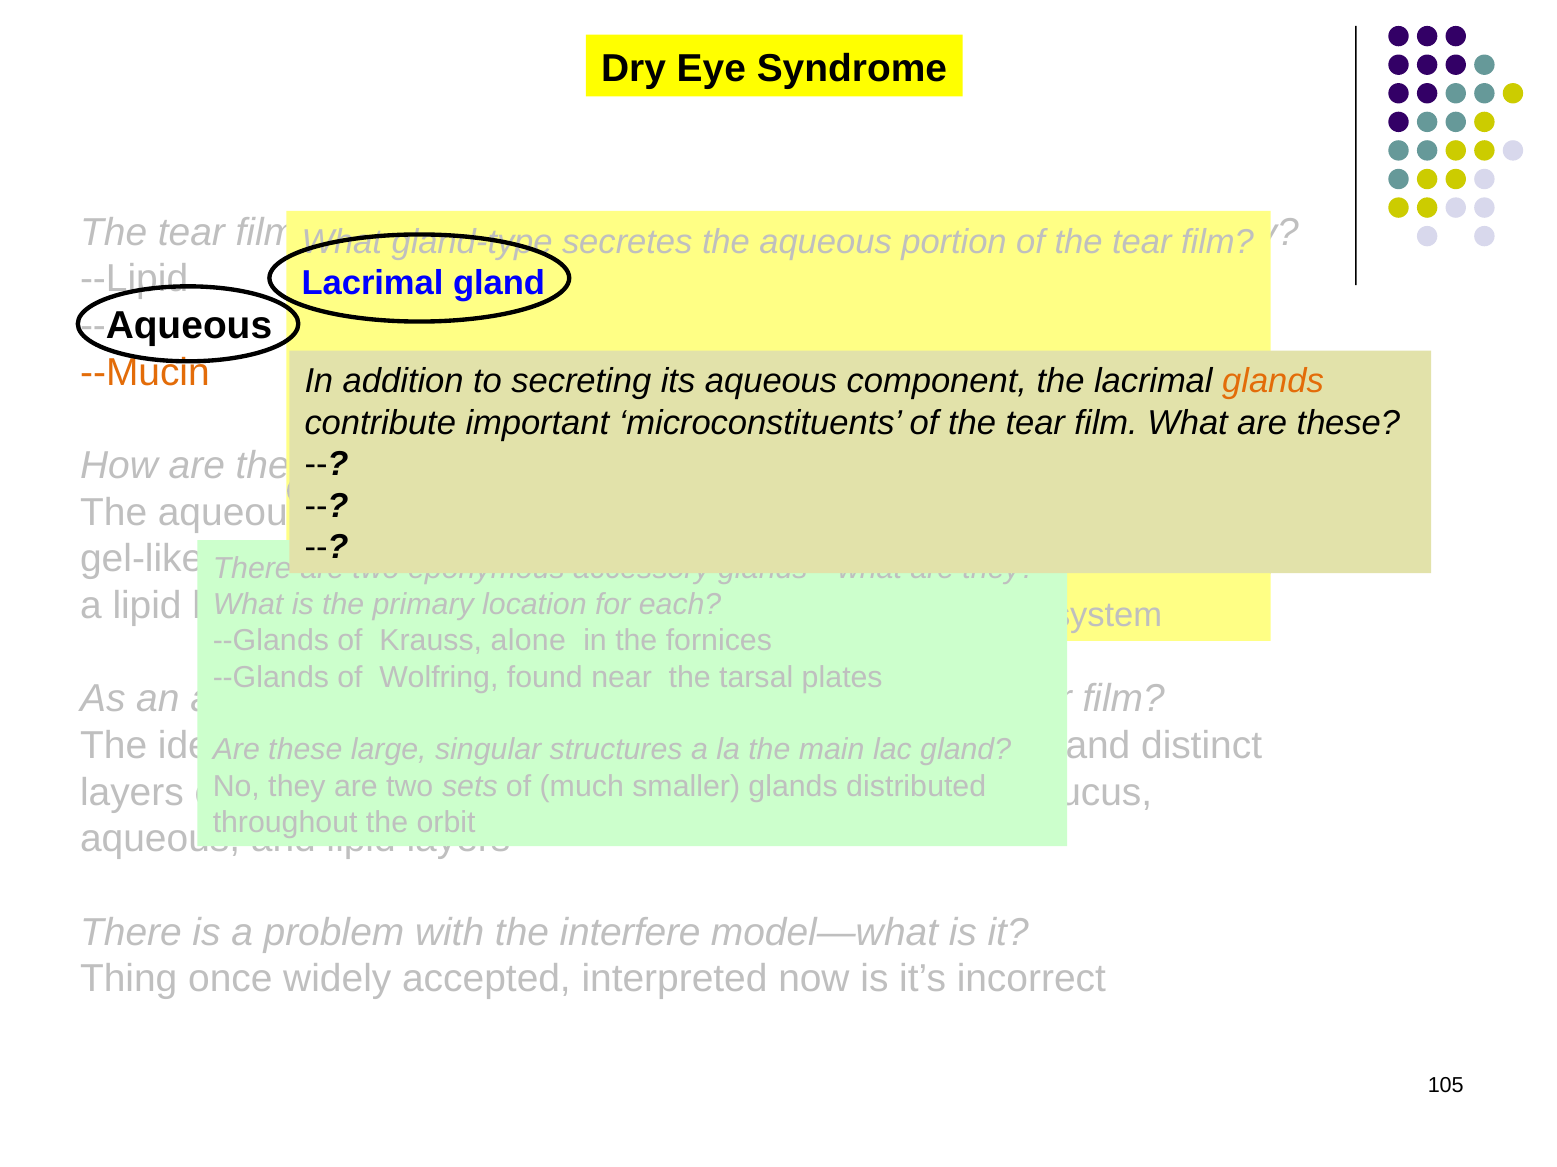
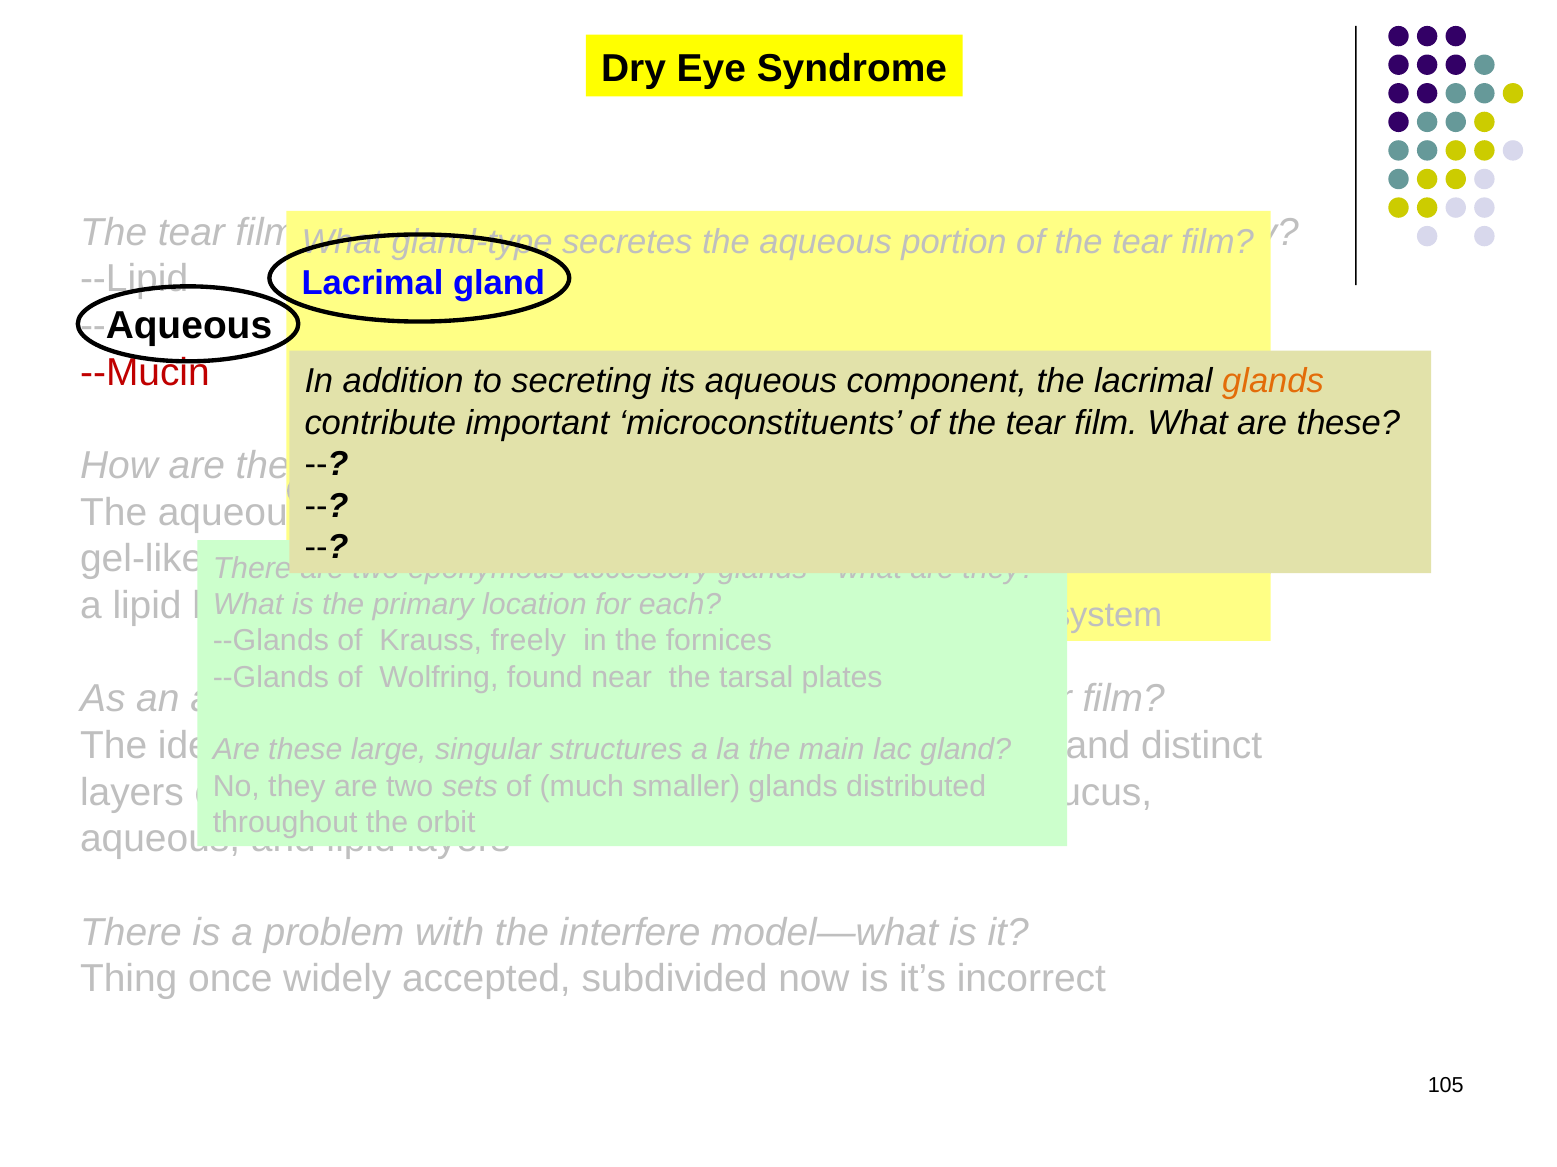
--Mucin colour: orange -> red
alone: alone -> freely
interpreted: interpreted -> subdivided
